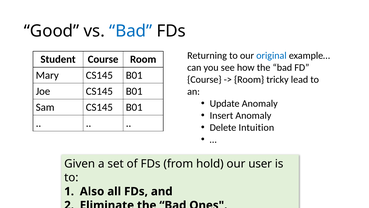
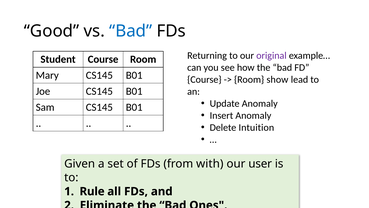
original colour: blue -> purple
tricky: tricky -> show
hold: hold -> with
Also: Also -> Rule
